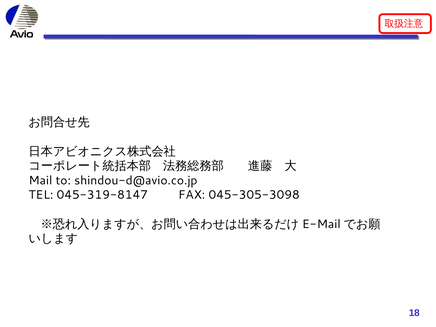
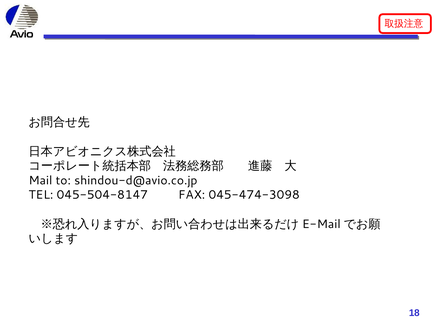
045-319-8147: 045-319-8147 -> 045-504-8147
045-305-3098: 045-305-3098 -> 045-474-3098
